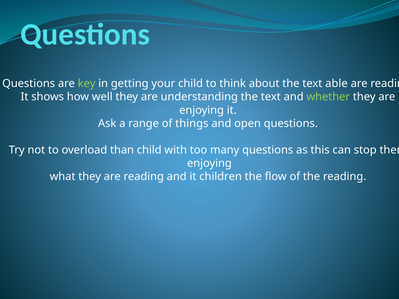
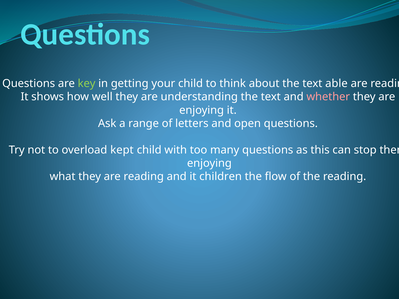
whether colour: light green -> pink
things: things -> letters
than: than -> kept
